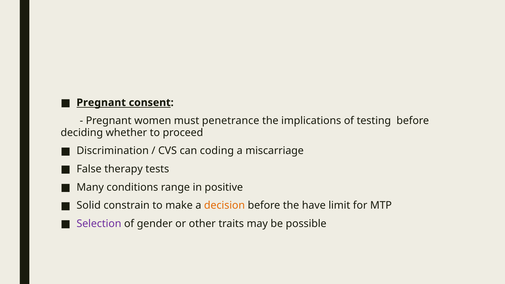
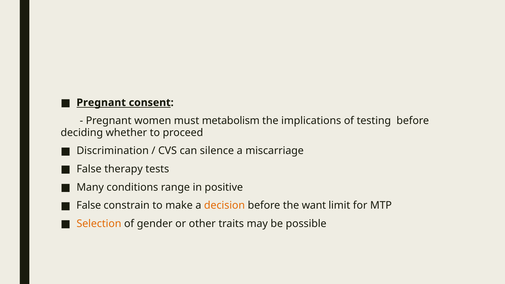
penetrance: penetrance -> metabolism
coding: coding -> silence
Solid at (89, 205): Solid -> False
have: have -> want
Selection colour: purple -> orange
